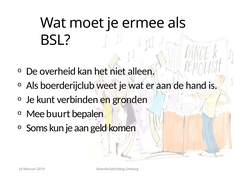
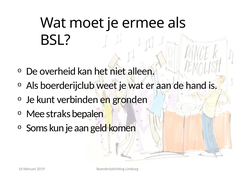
buurt: buurt -> straks
